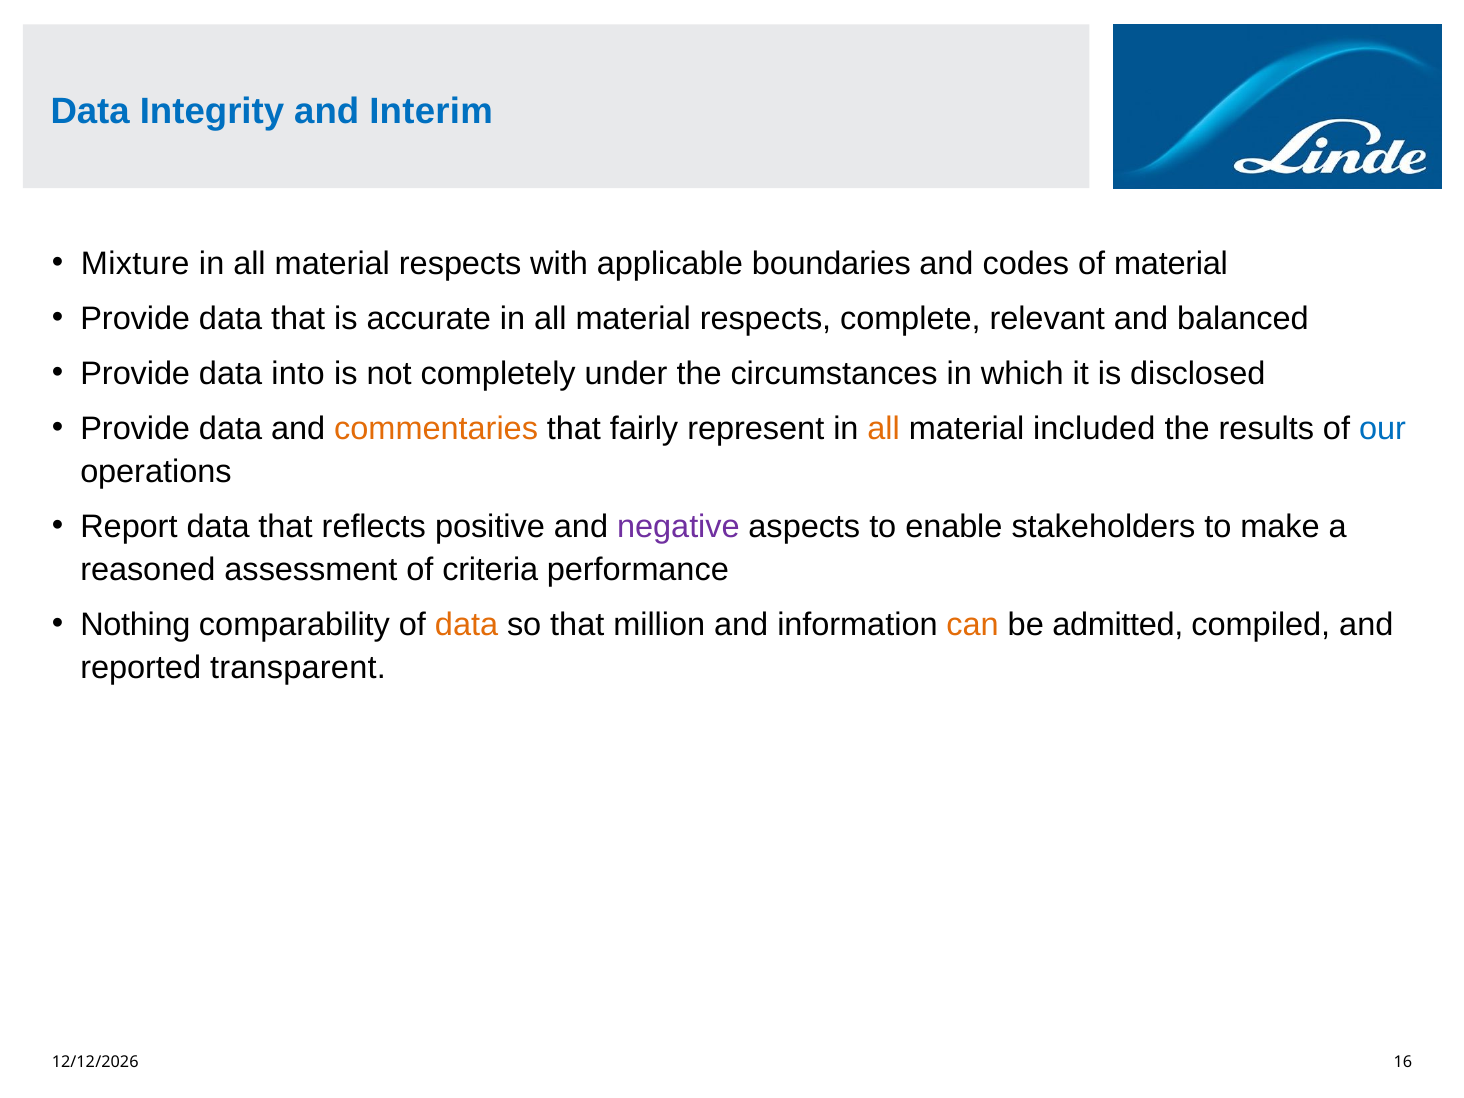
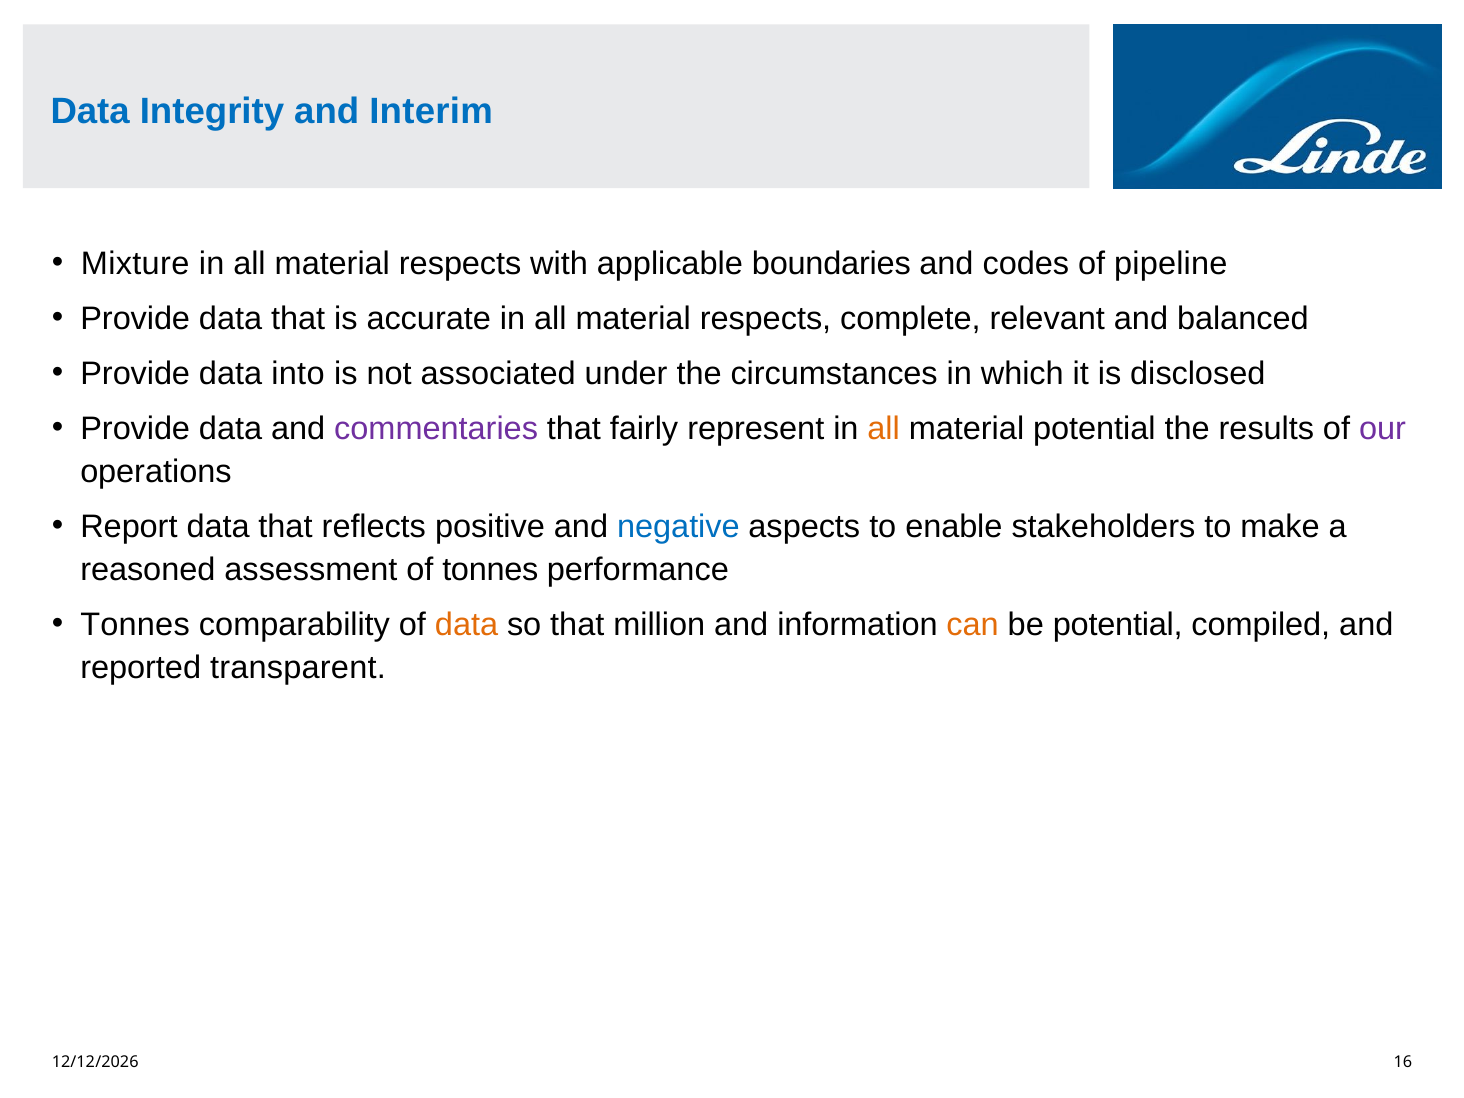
of material: material -> pipeline
completely: completely -> associated
commentaries colour: orange -> purple
material included: included -> potential
our colour: blue -> purple
negative colour: purple -> blue
of criteria: criteria -> tonnes
Nothing at (135, 625): Nothing -> Tonnes
be admitted: admitted -> potential
